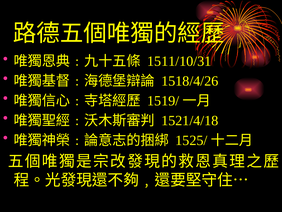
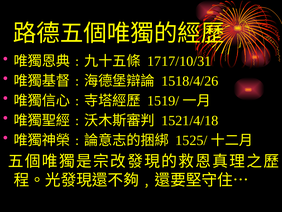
1511/10/31: 1511/10/31 -> 1717/10/31
